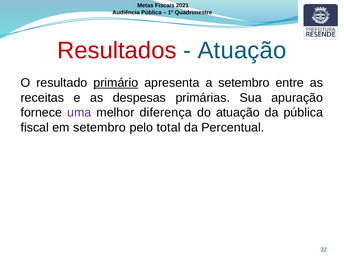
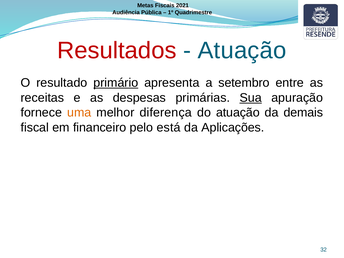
Sua underline: none -> present
uma colour: purple -> orange
da pública: pública -> demais
em setembro: setembro -> financeiro
total: total -> está
Percentual: Percentual -> Aplicações
